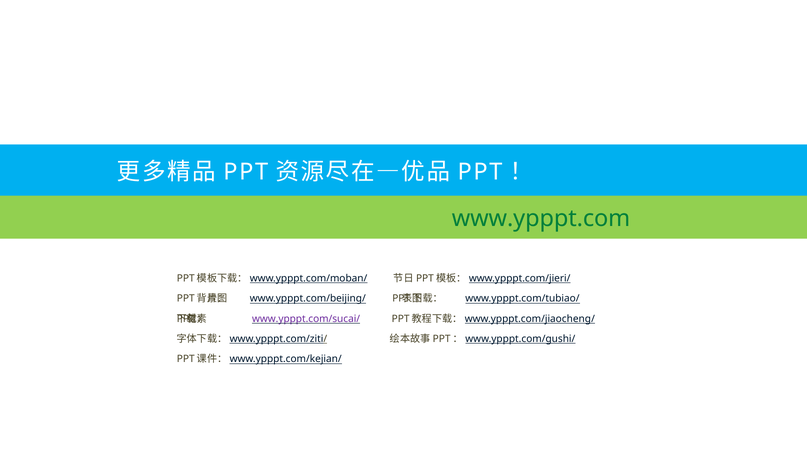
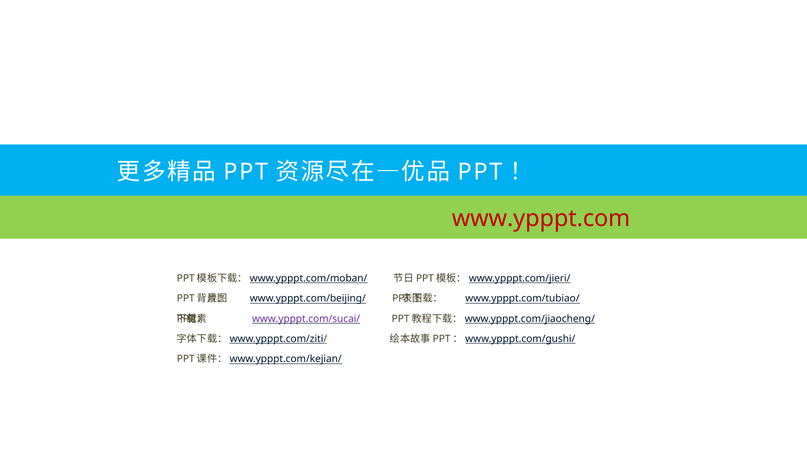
www.ypppt.com colour: green -> red
